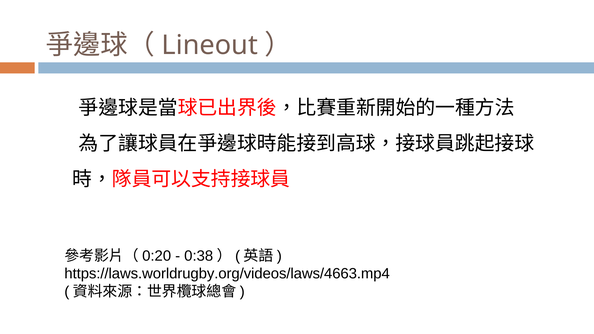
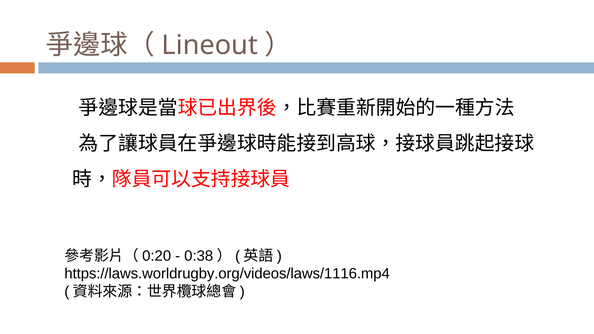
https://laws.worldrugby.org/videos/laws/4663.mp4: https://laws.worldrugby.org/videos/laws/4663.mp4 -> https://laws.worldrugby.org/videos/laws/1116.mp4
